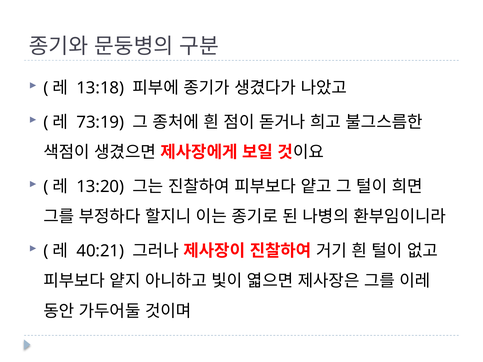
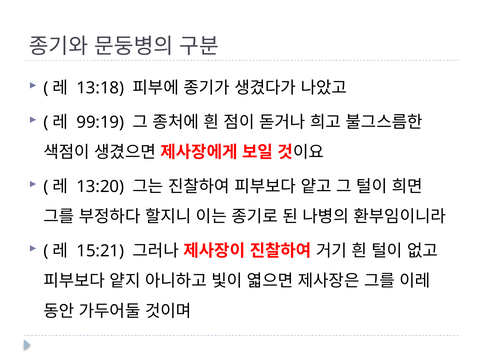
73:19: 73:19 -> 99:19
40:21: 40:21 -> 15:21
